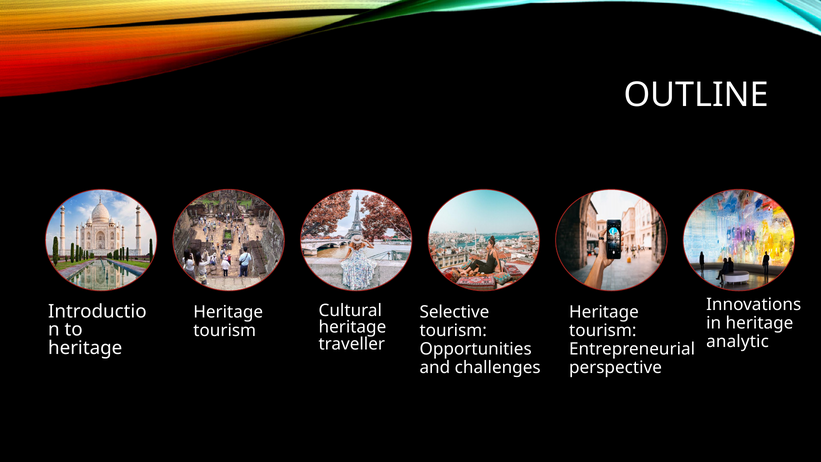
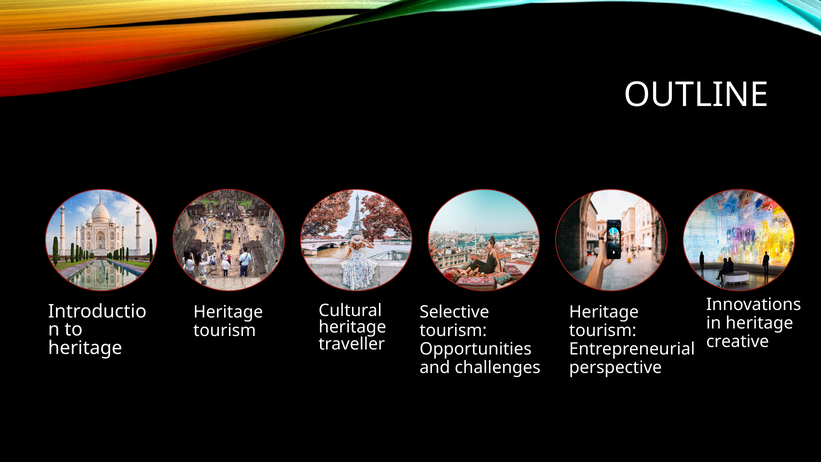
analytic: analytic -> creative
